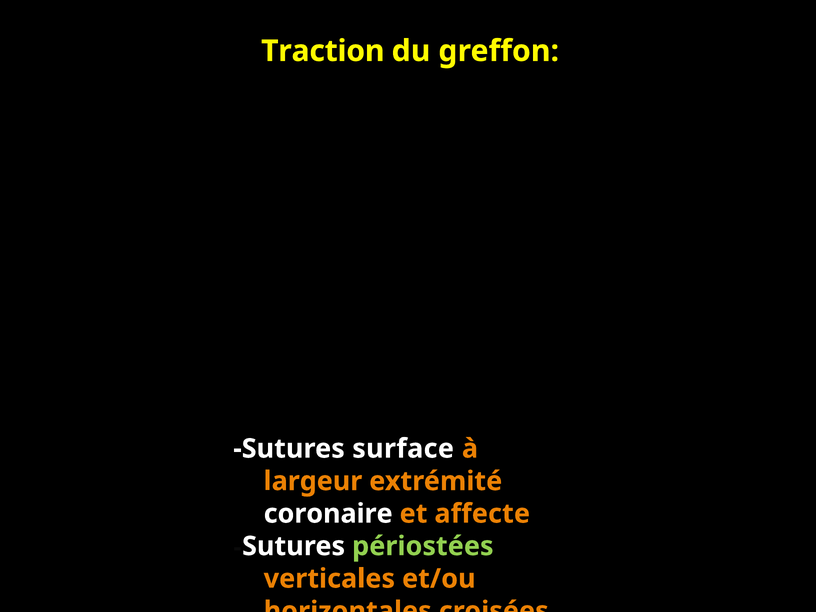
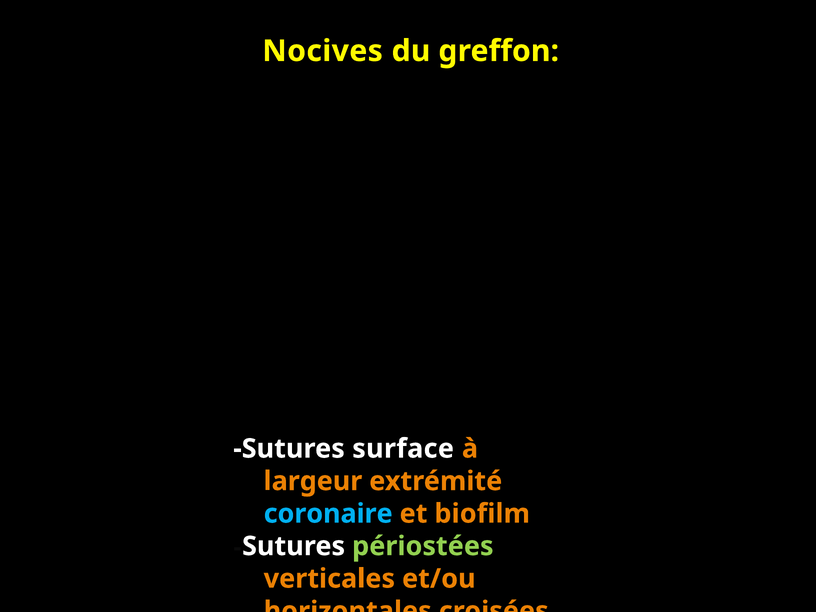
Traction: Traction -> Nocives
coronaire colour: white -> light blue
affecte: affecte -> biofilm
